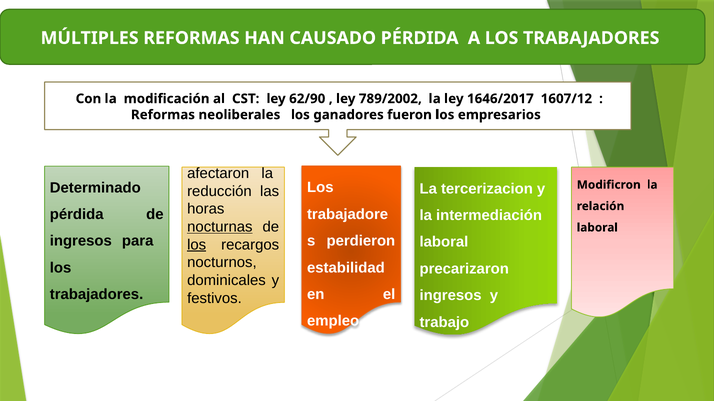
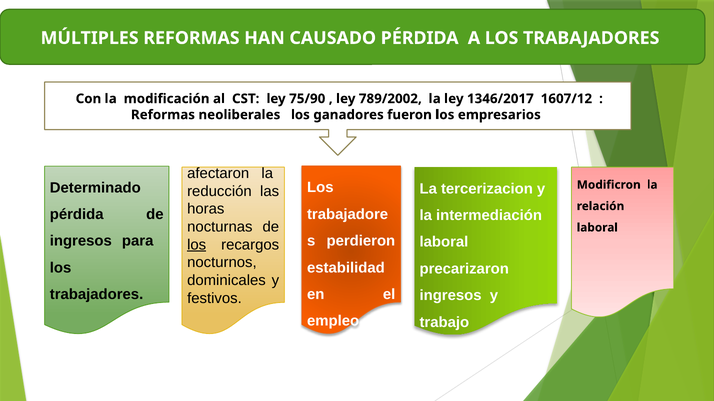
62/90: 62/90 -> 75/90
1646/2017: 1646/2017 -> 1346/2017
nocturnas underline: present -> none
